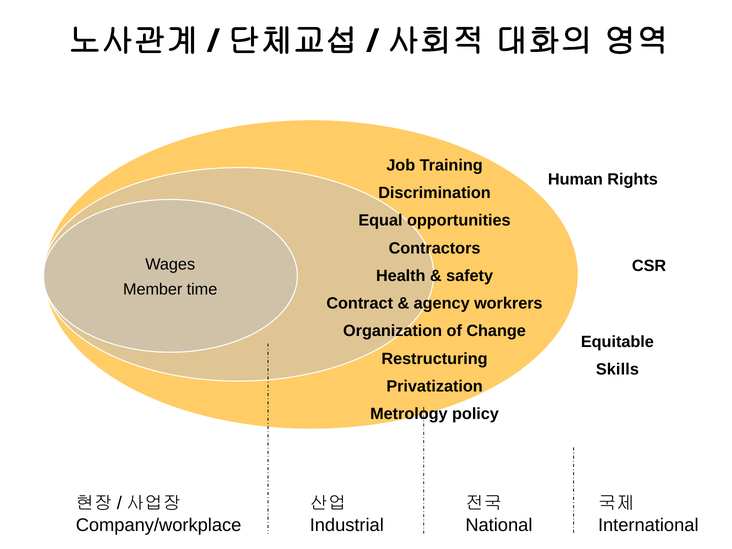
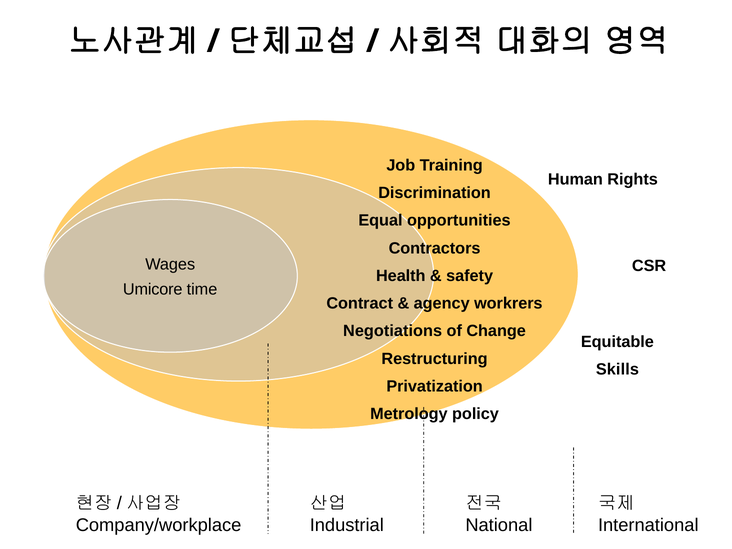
Member: Member -> Umicore
Organization: Organization -> Negotiations
